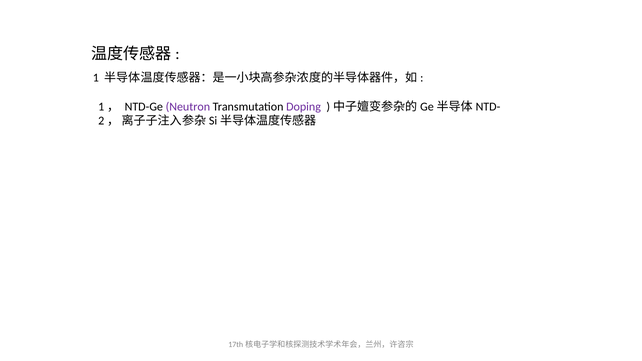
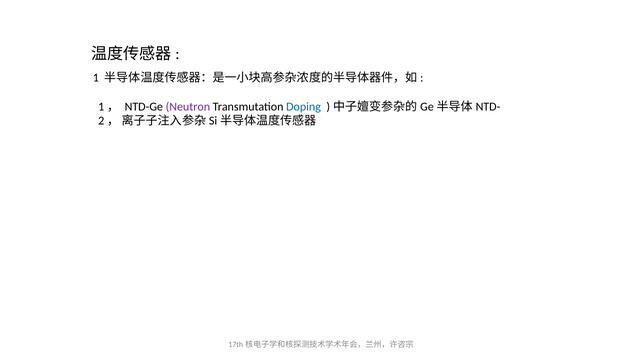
Doping colour: purple -> blue
